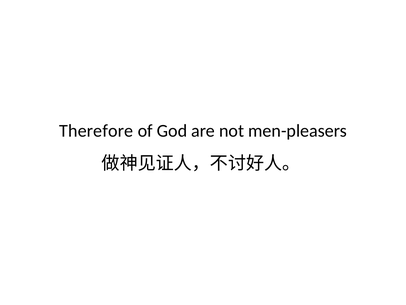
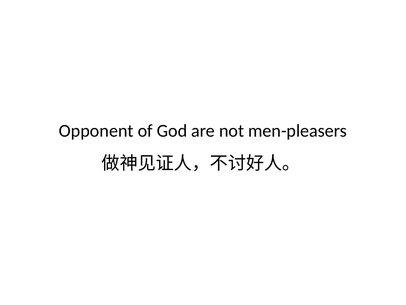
Therefore: Therefore -> Opponent
